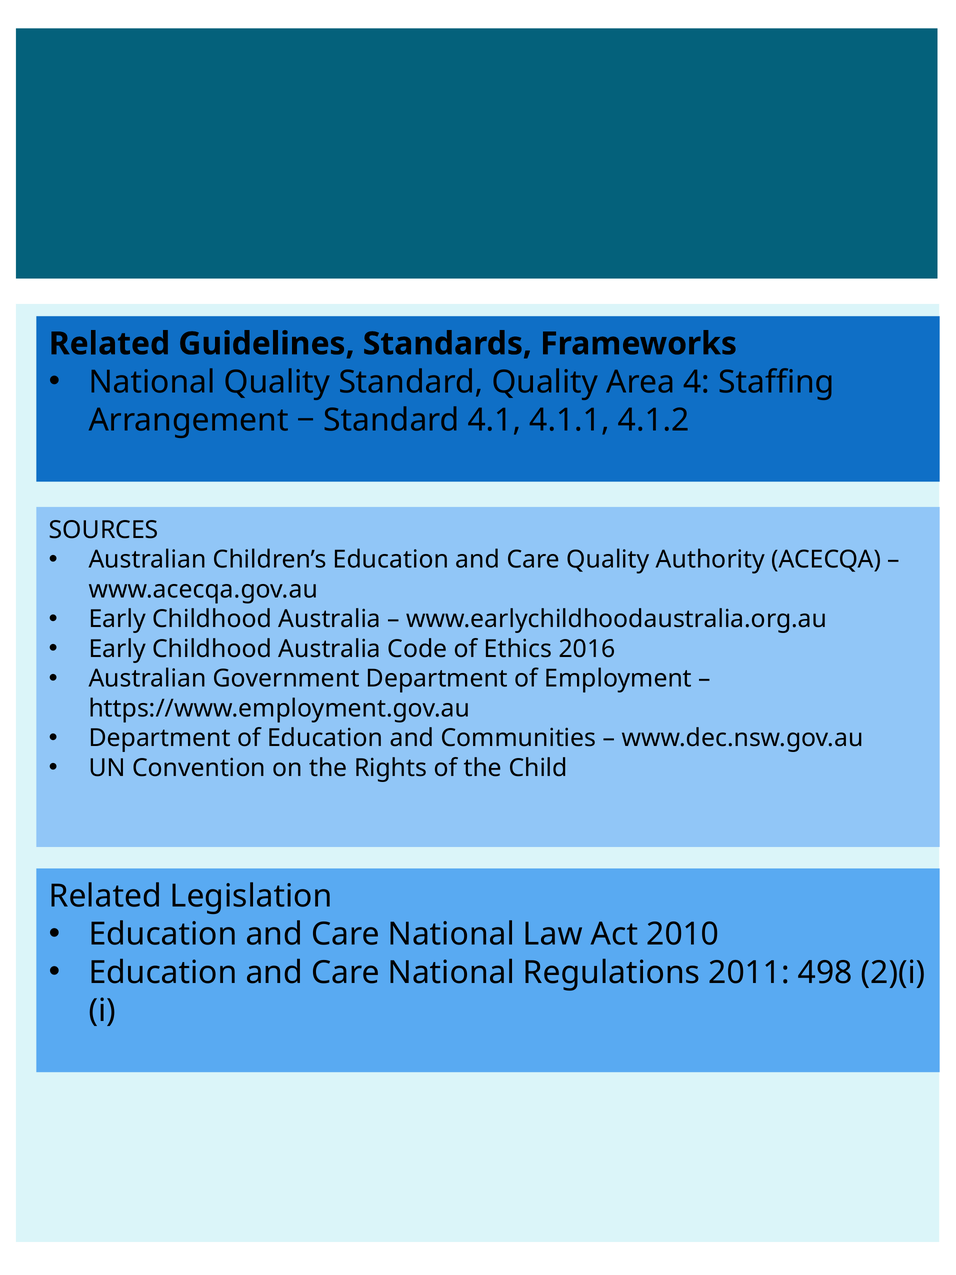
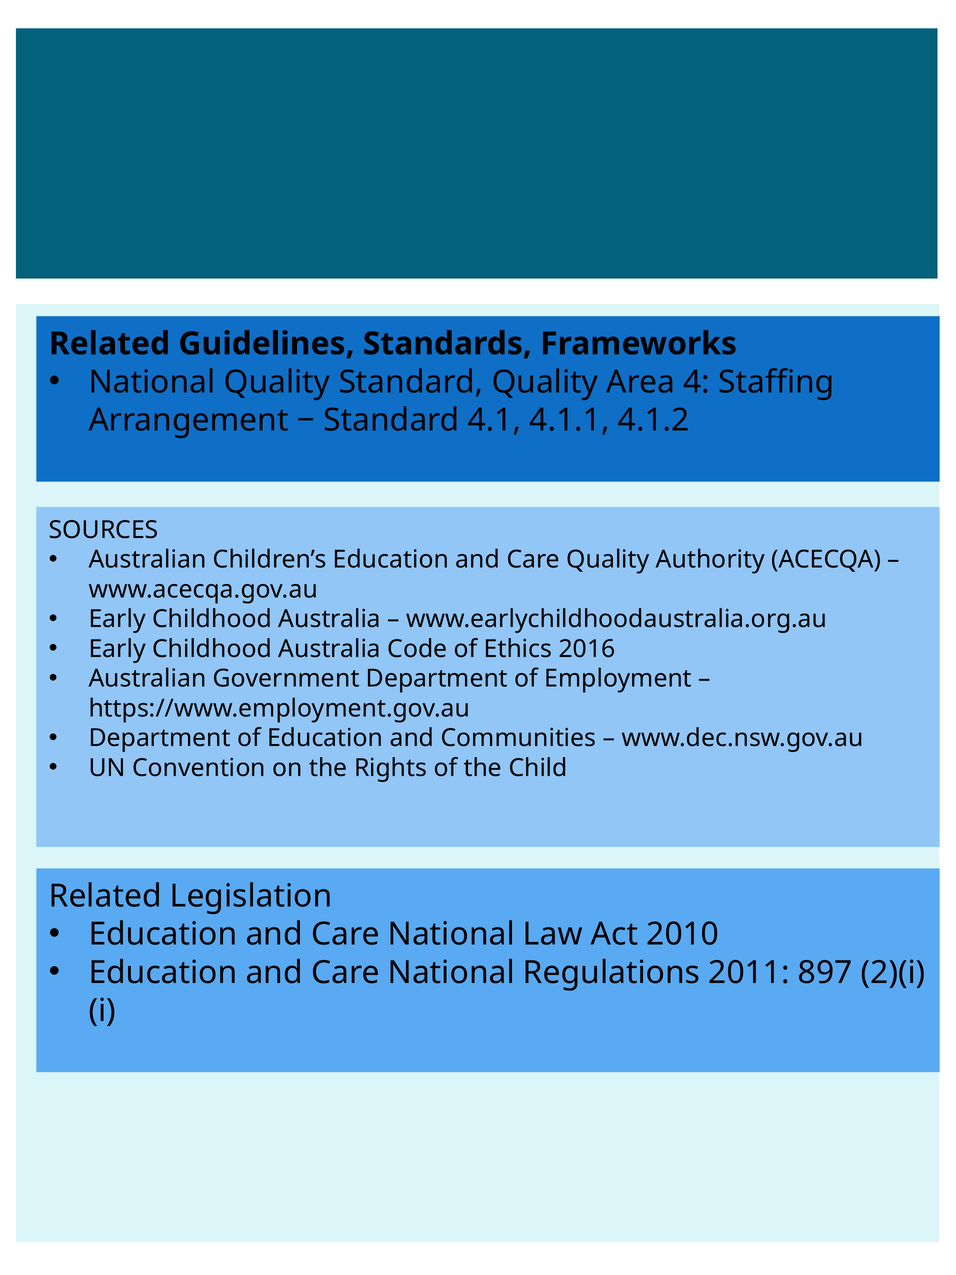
498: 498 -> 897
